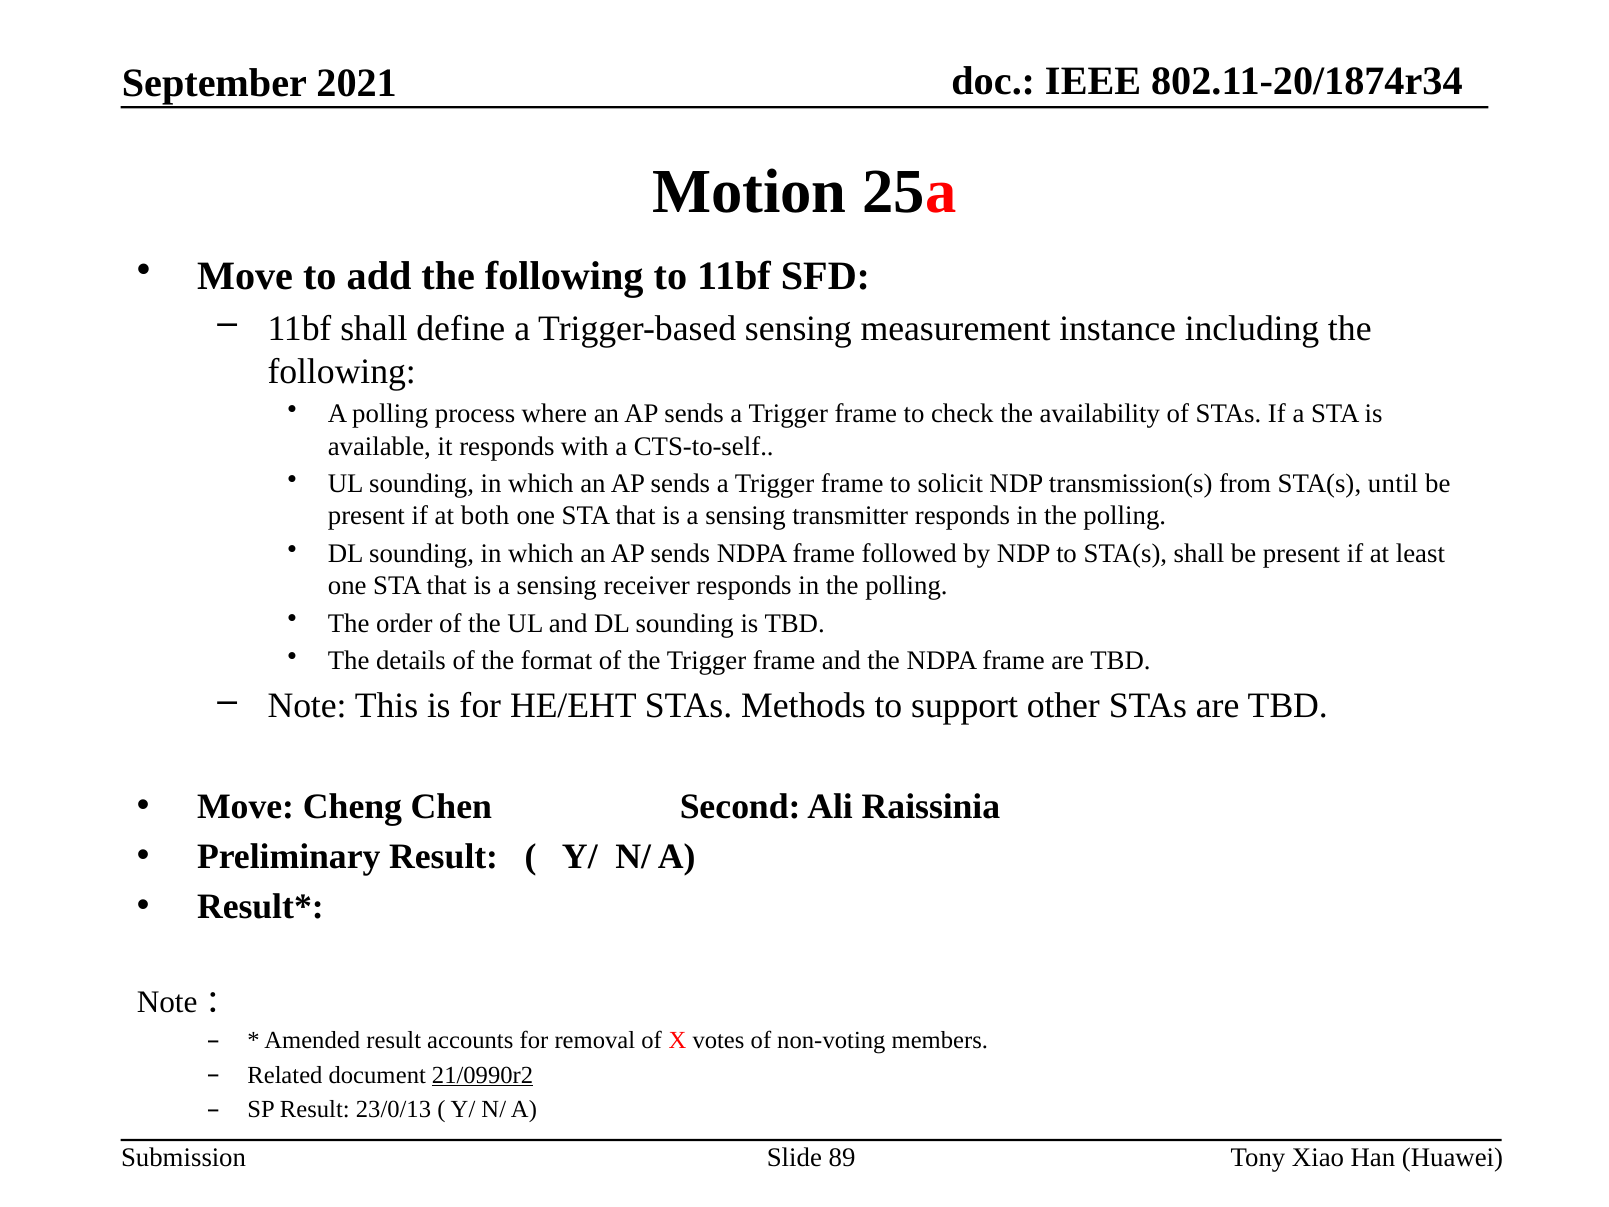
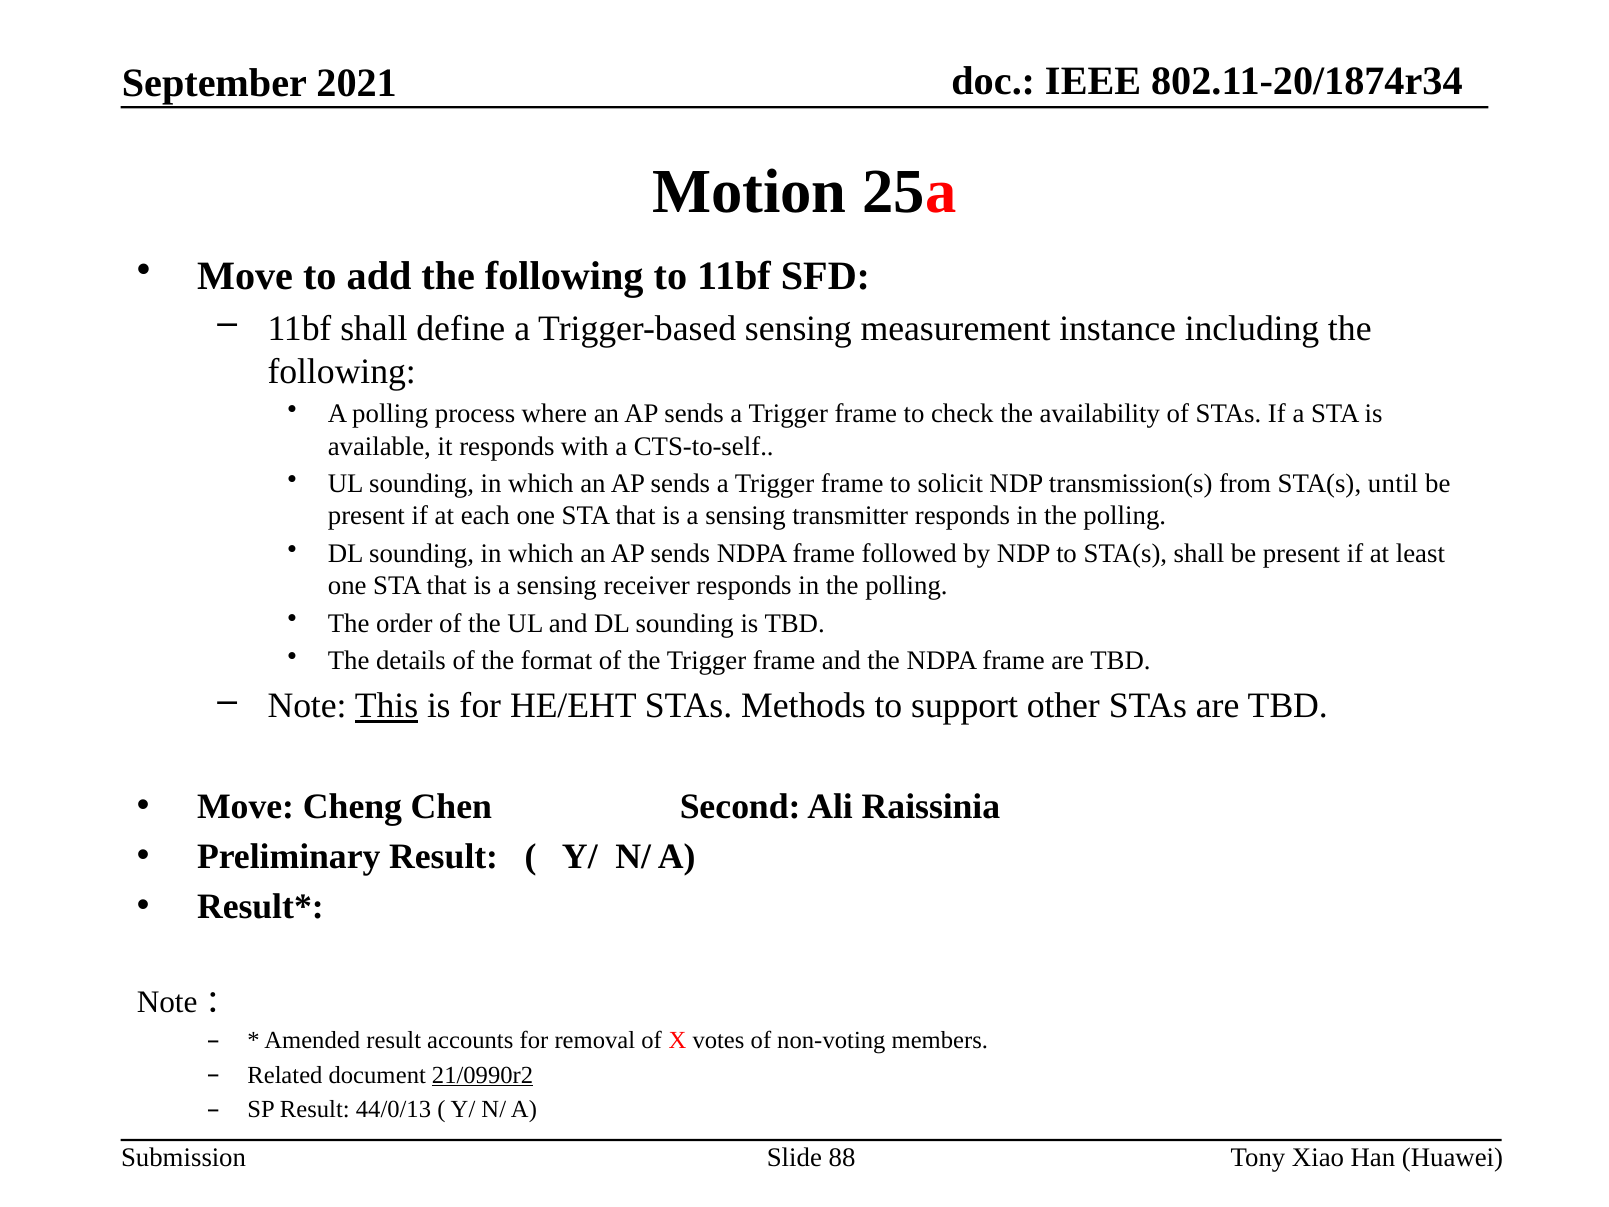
both: both -> each
This underline: none -> present
23/0/13: 23/0/13 -> 44/0/13
89: 89 -> 88
